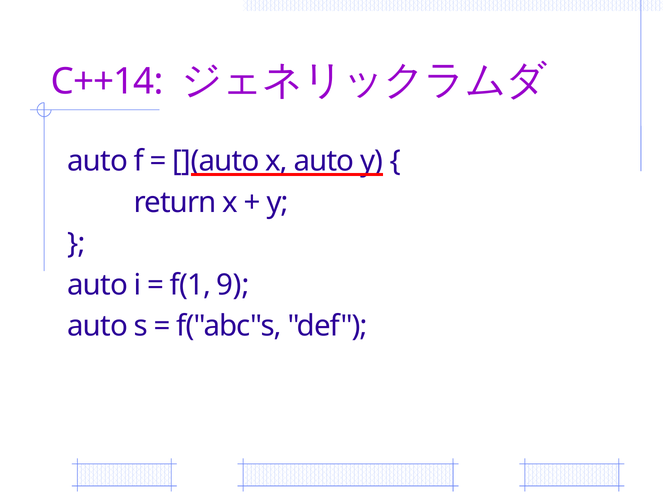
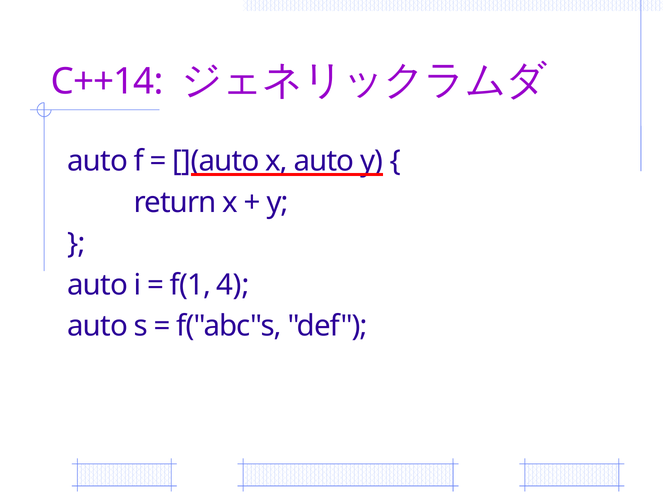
9: 9 -> 4
